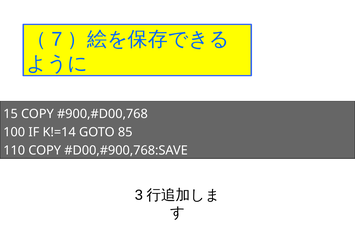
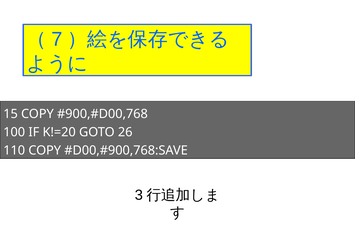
K!=14: K!=14 -> K!=20
85: 85 -> 26
